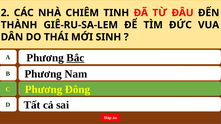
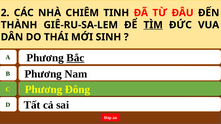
TÌM underline: none -> present
